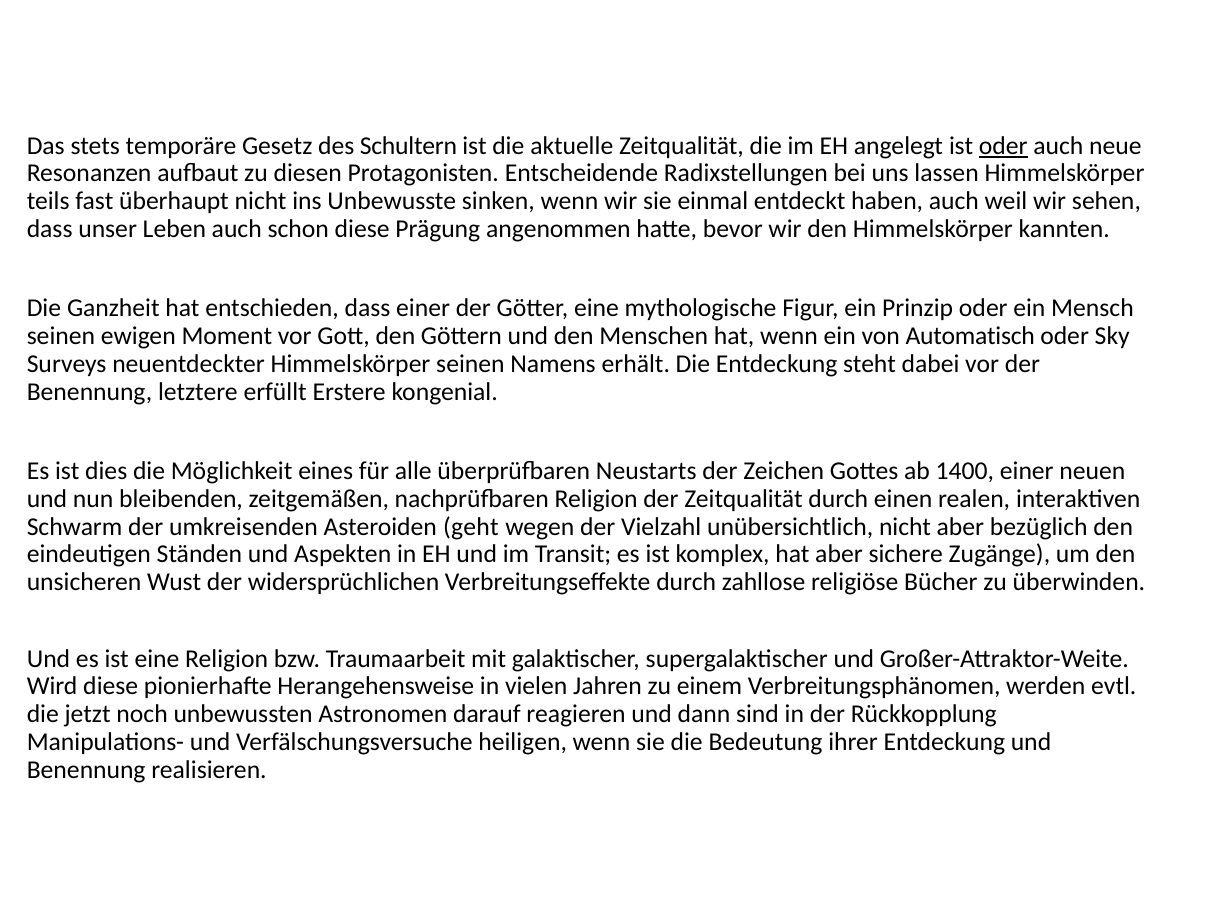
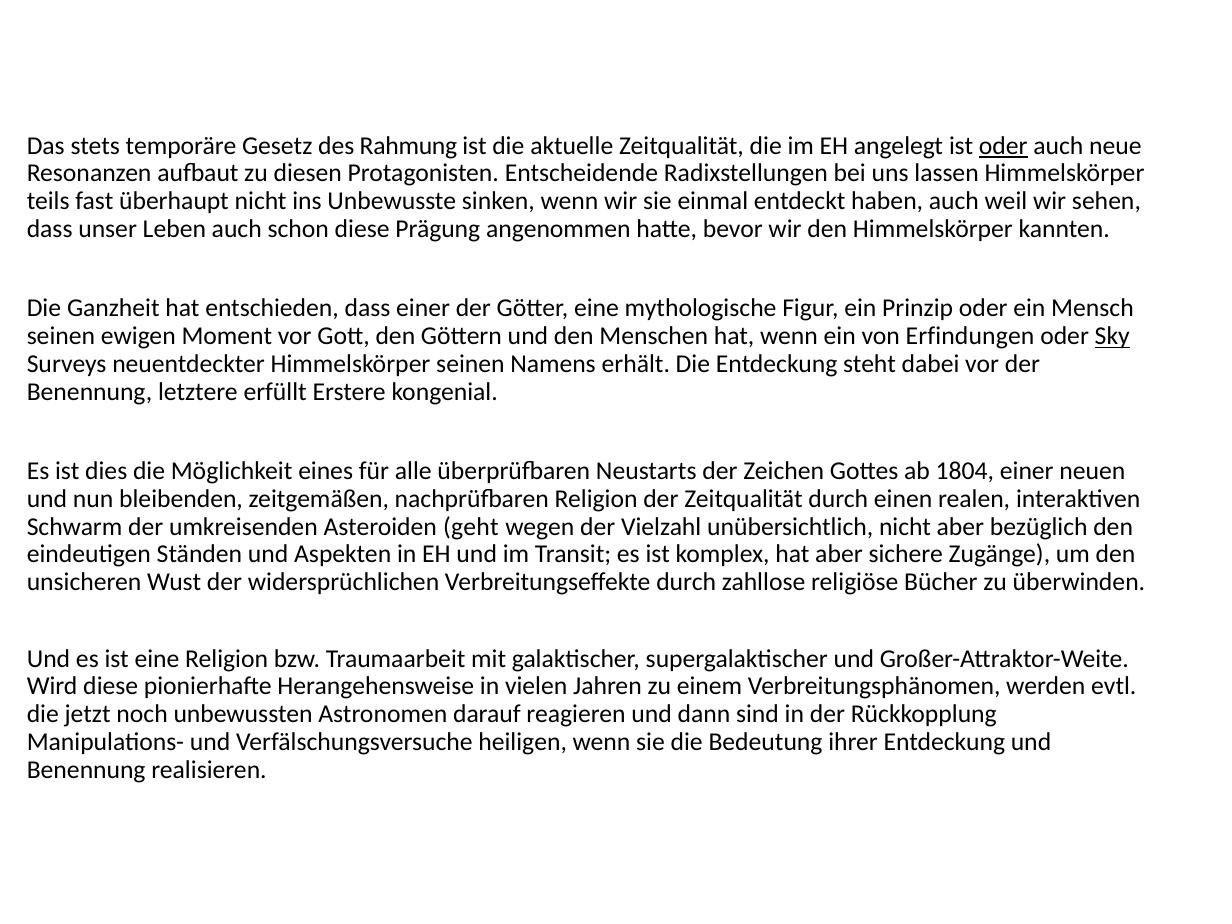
Schultern: Schultern -> Rahmung
Automatisch: Automatisch -> Erfindungen
Sky underline: none -> present
1400: 1400 -> 1804
